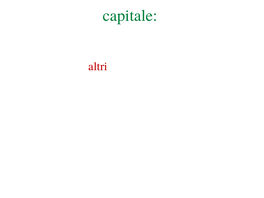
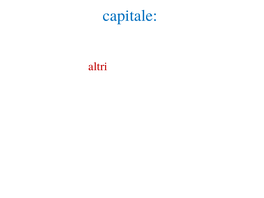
capitale colour: green -> blue
